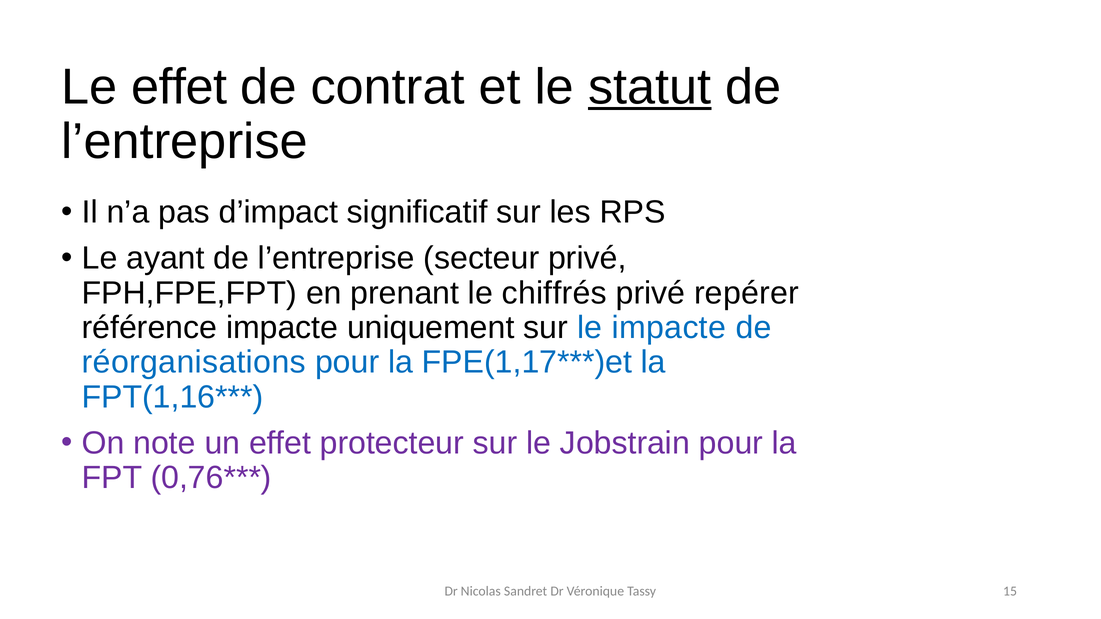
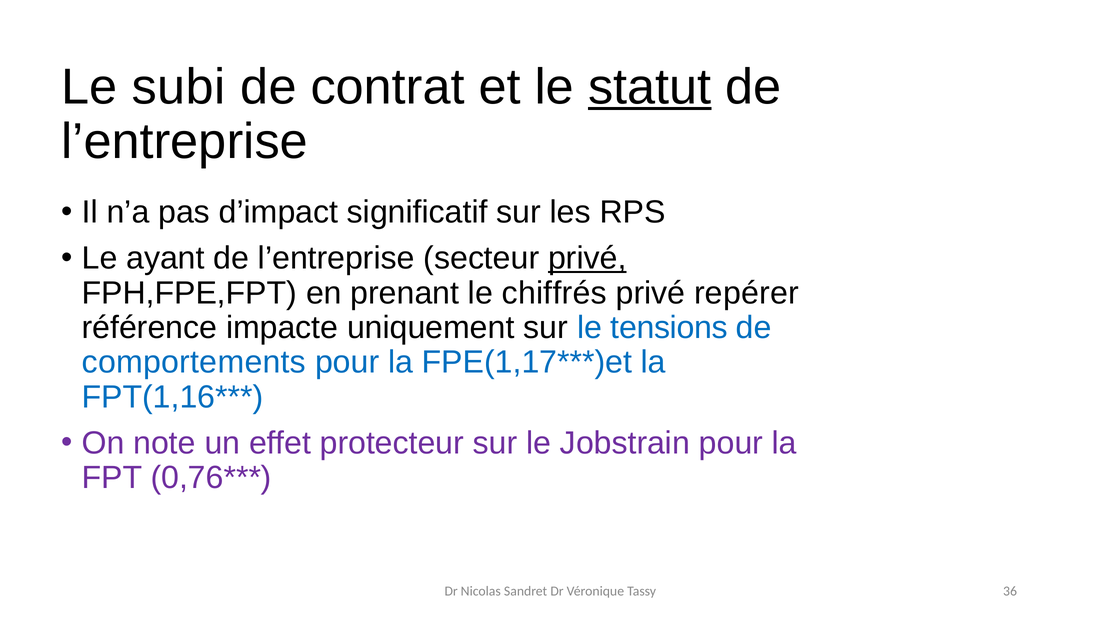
Le effet: effet -> subi
privé at (587, 258) underline: none -> present
le impacte: impacte -> tensions
réorganisations: réorganisations -> comportements
15: 15 -> 36
